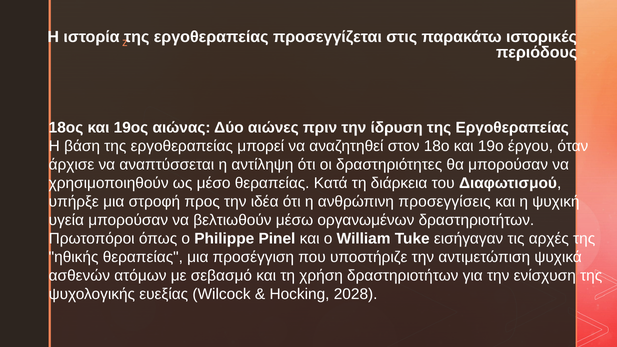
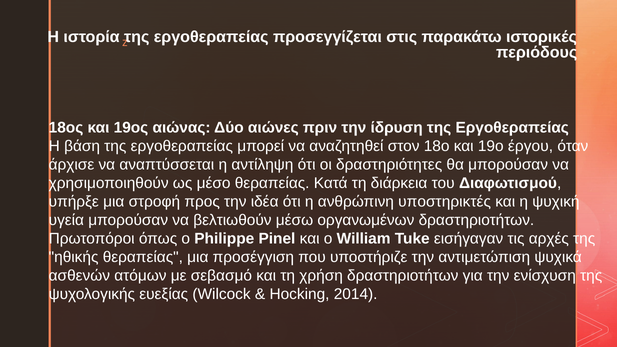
προσεγγίσεις: προσεγγίσεις -> υποστηρικτές
2028: 2028 -> 2014
